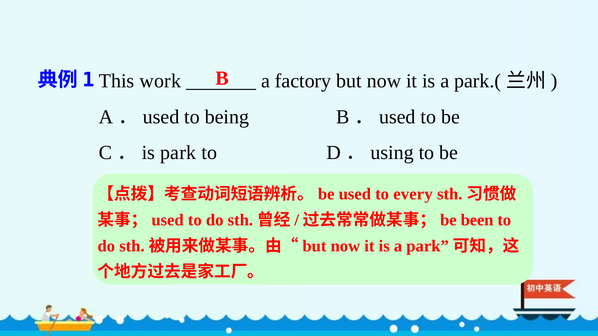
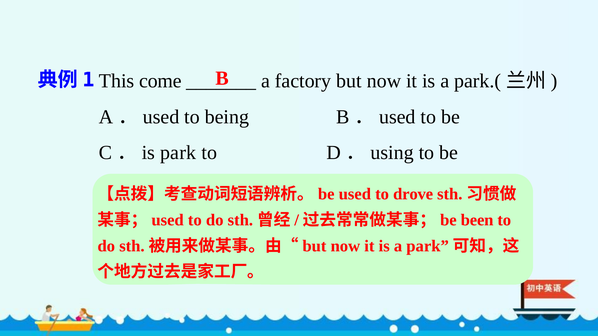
work: work -> come
every: every -> drove
